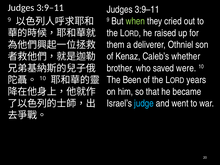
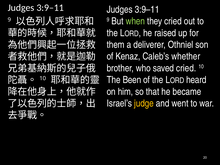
saved were: were -> cried
years: years -> heard
judge colour: light blue -> yellow
